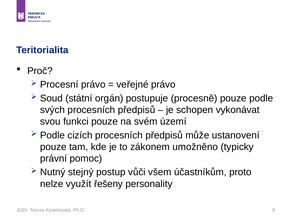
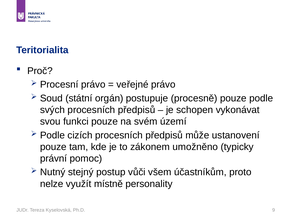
řešeny: řešeny -> místně
